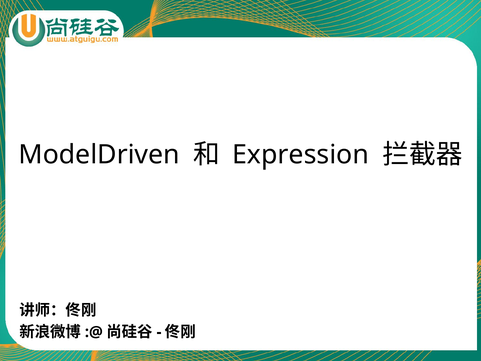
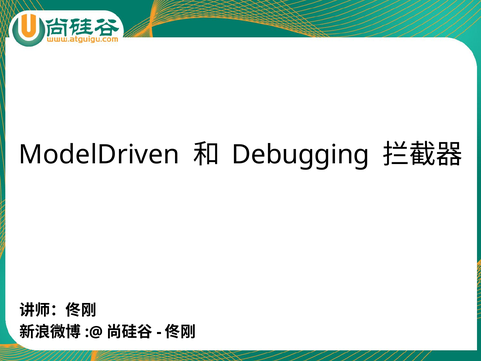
Expression: Expression -> Debugging
